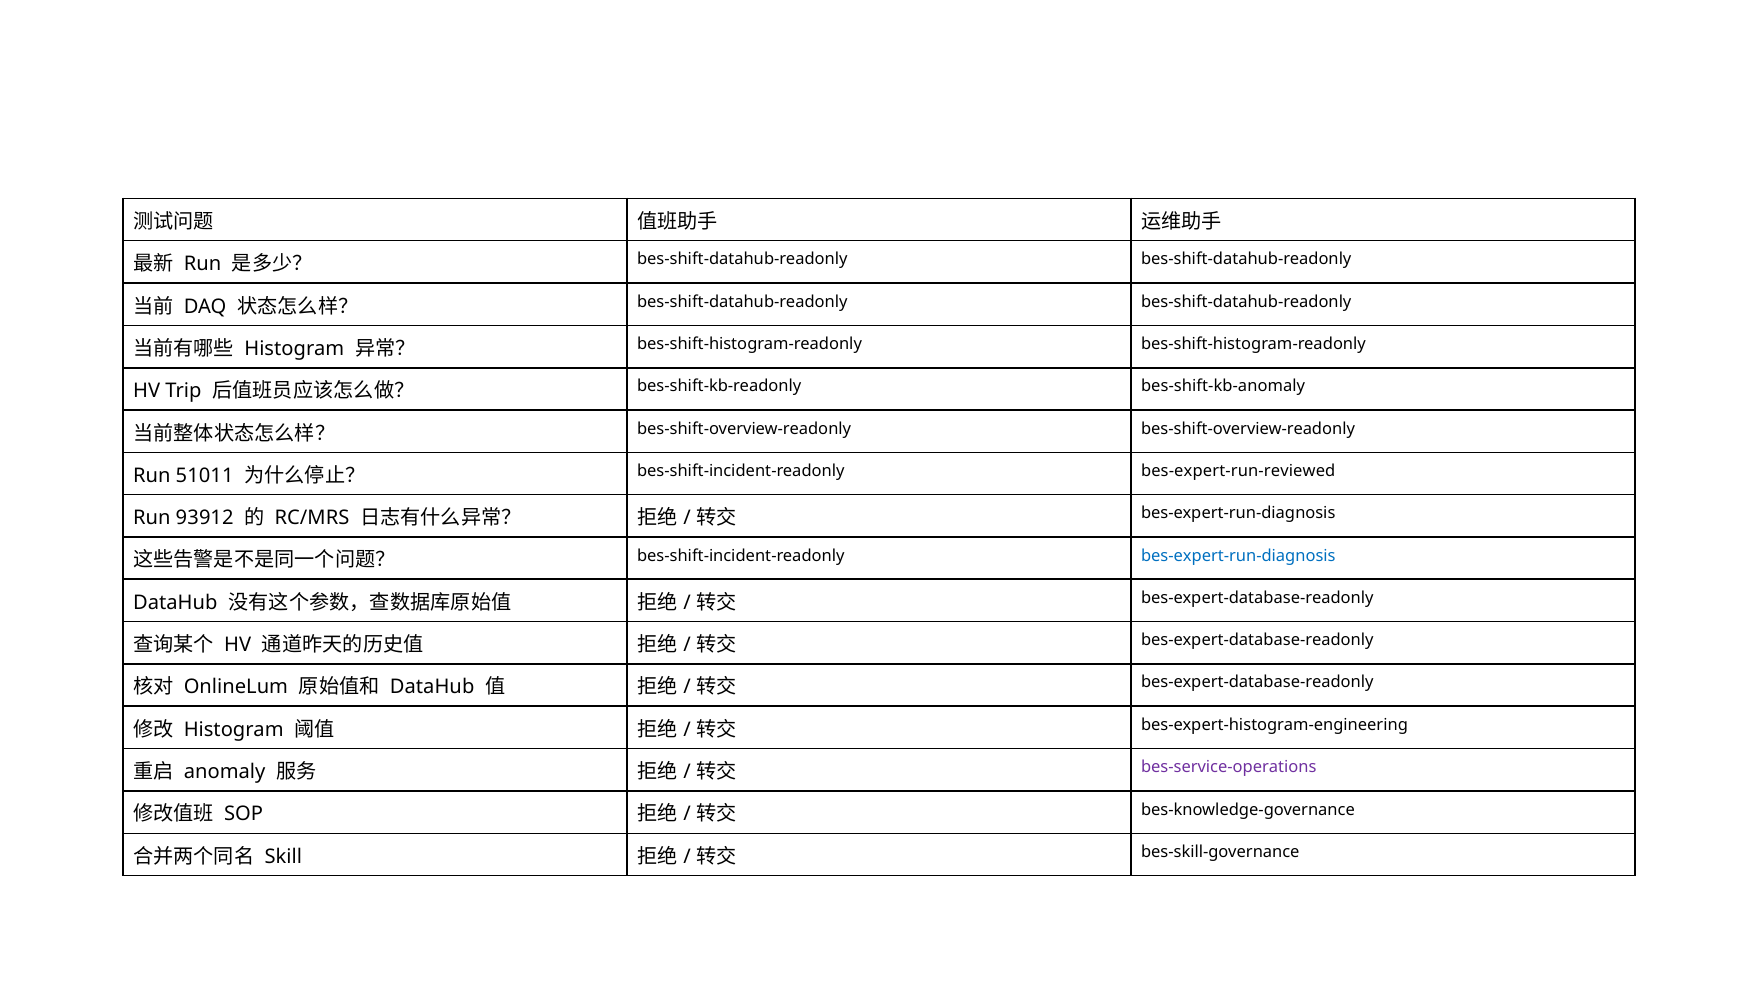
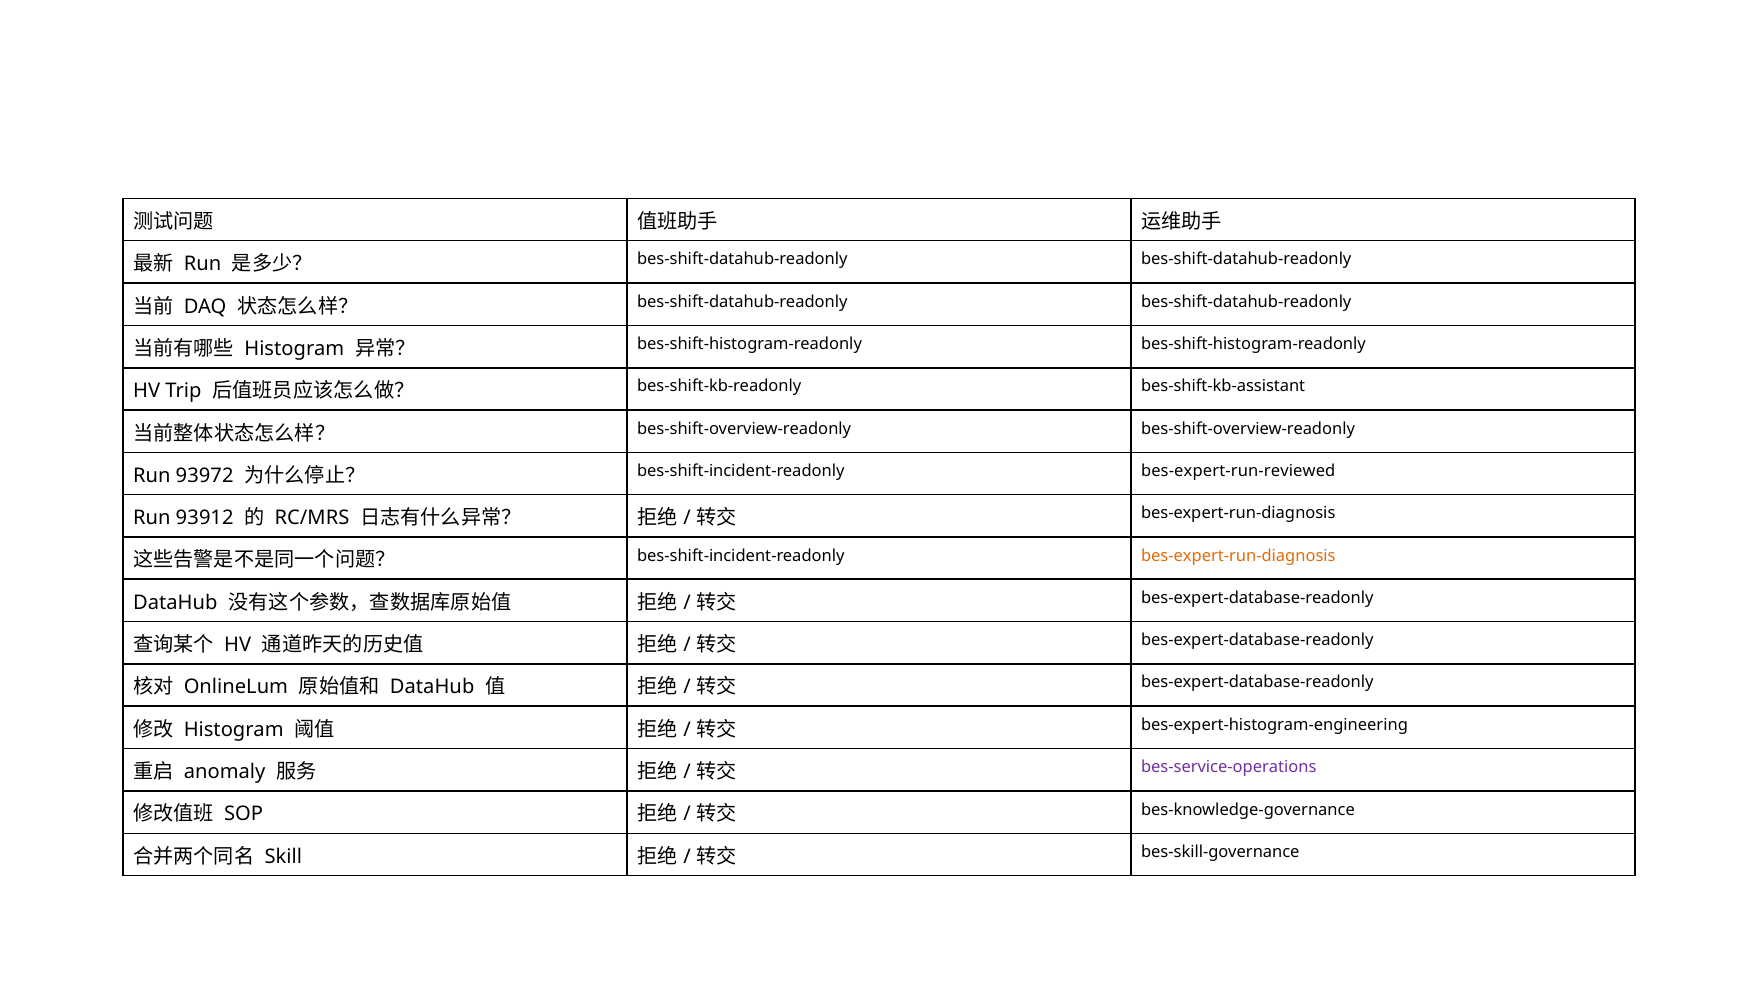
bes-shift-kb-anomaly: bes-shift-kb-anomaly -> bes-shift-kb-assistant
51011: 51011 -> 93972
bes-expert-run-diagnosis at (1238, 556) colour: blue -> orange
